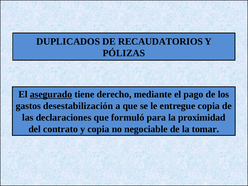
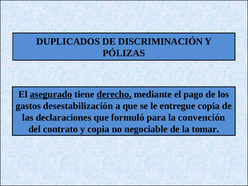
RECAUDATORIOS: RECAUDATORIOS -> DISCRIMINACIÓN
derecho underline: none -> present
proximidad: proximidad -> convención
